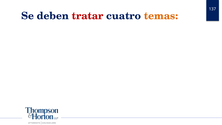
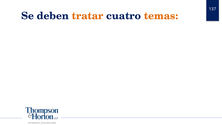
tratar colour: red -> orange
